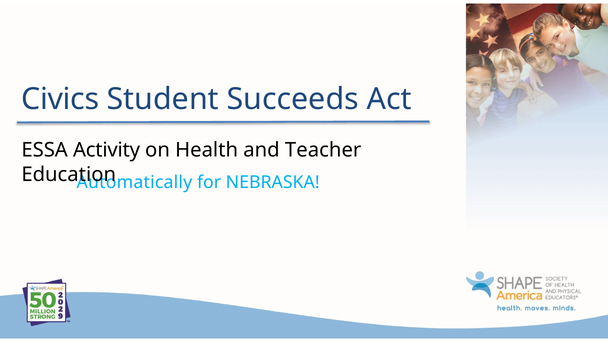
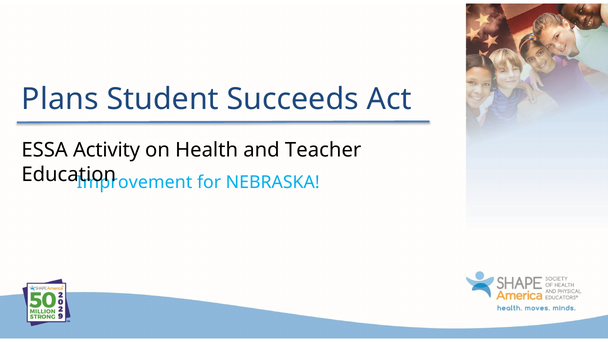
Civics: Civics -> Plans
Automatically: Automatically -> Improvement
